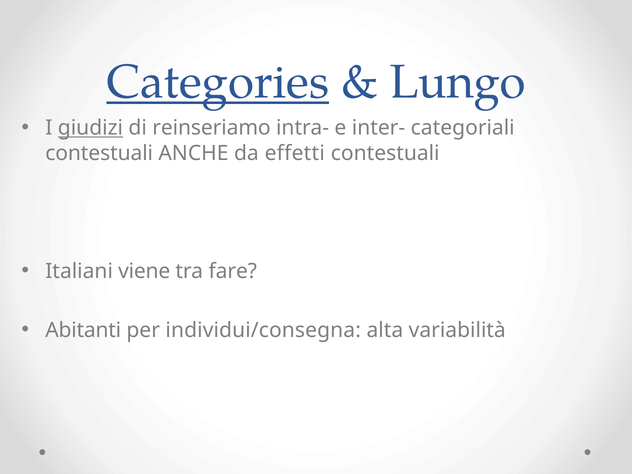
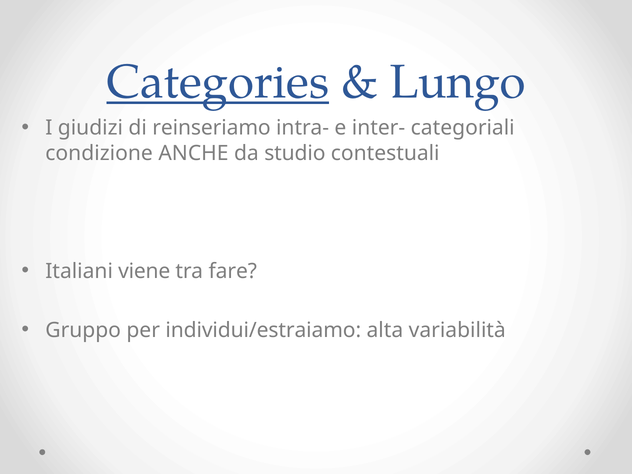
giudizi underline: present -> none
contestuali at (99, 153): contestuali -> condizione
effetti: effetti -> studio
Abitanti: Abitanti -> Gruppo
individui/consegna: individui/consegna -> individui/estraiamo
